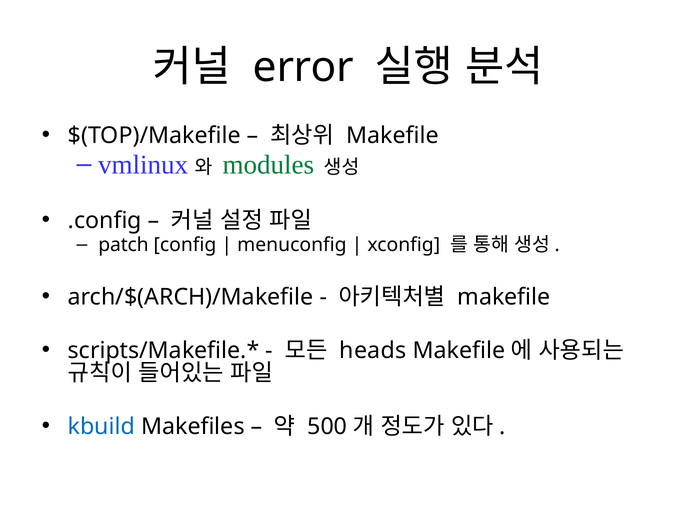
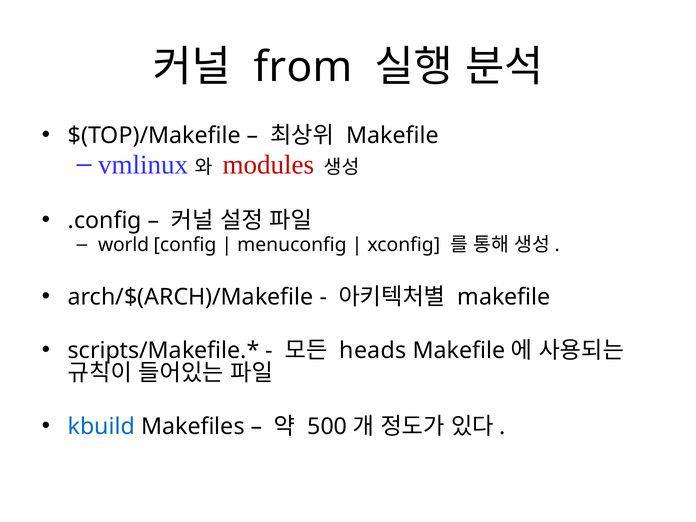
error: error -> from
modules colour: green -> red
patch: patch -> world
